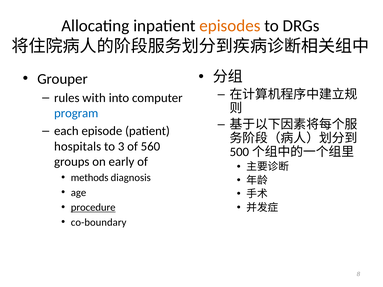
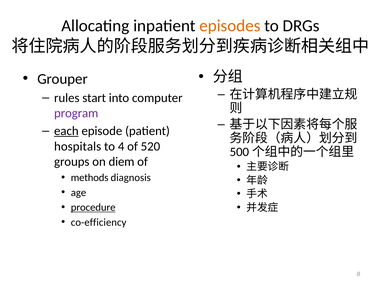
with: with -> start
program colour: blue -> purple
each underline: none -> present
3: 3 -> 4
560: 560 -> 520
early: early -> diem
co-boundary: co-boundary -> co-efficiency
